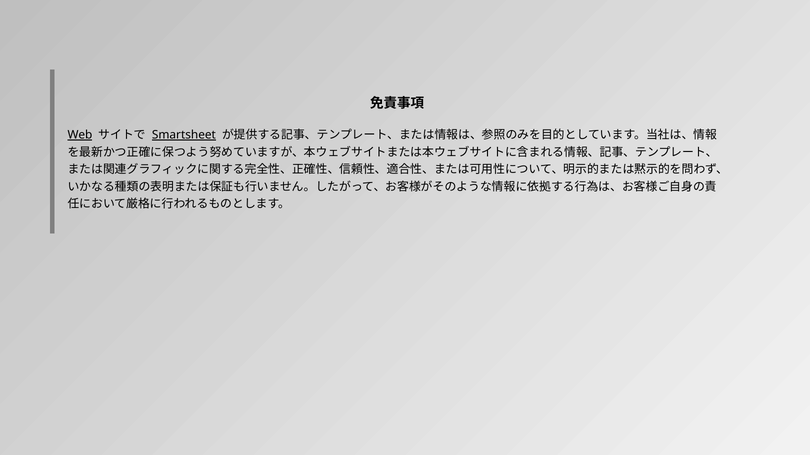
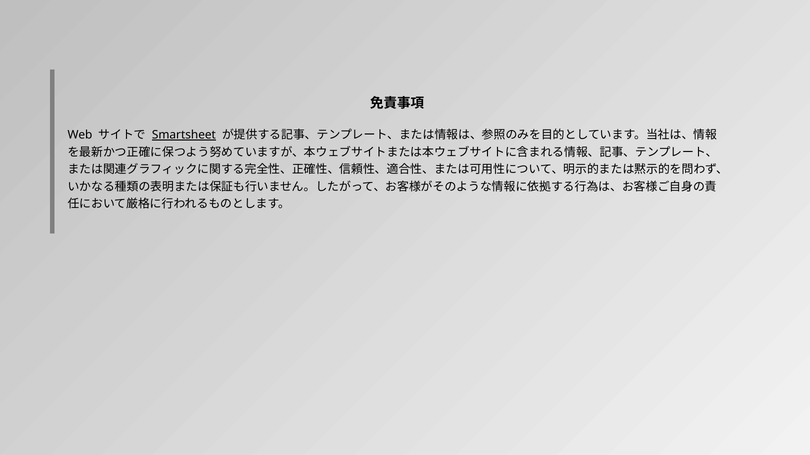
Web underline: present -> none
